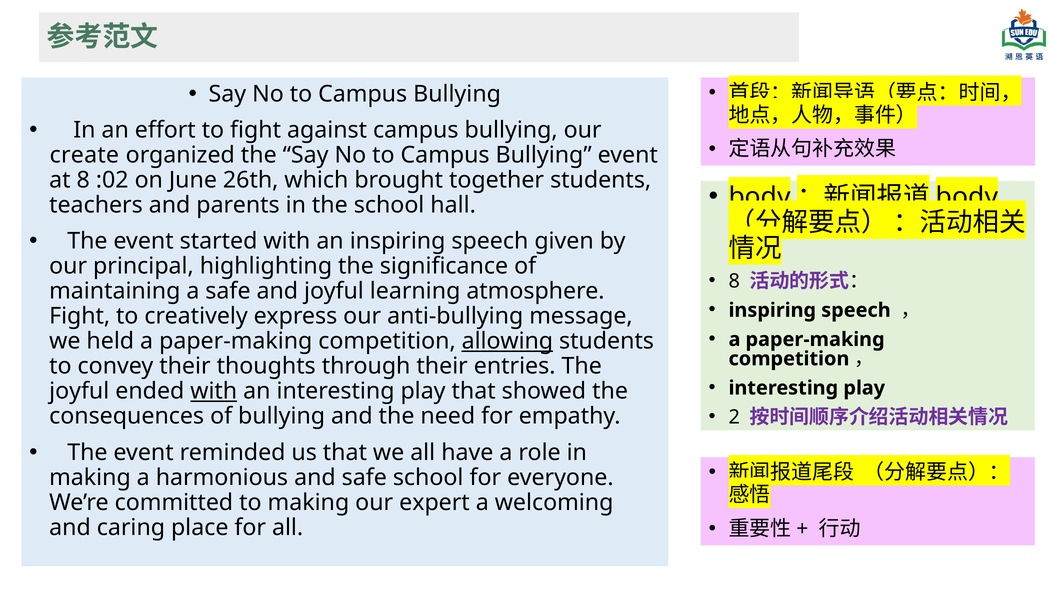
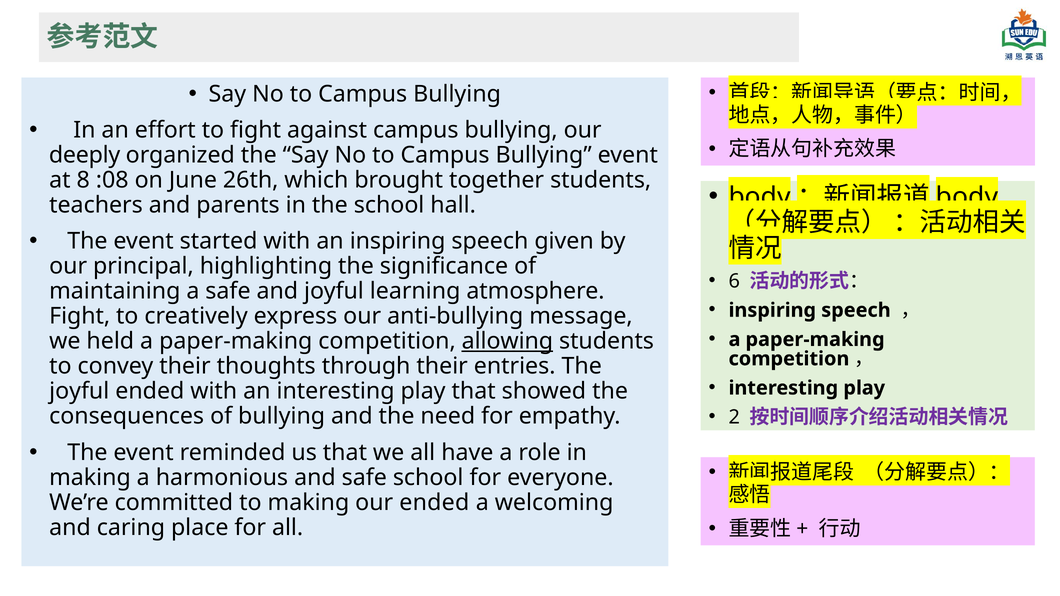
create: create -> deeply
:02: :02 -> :08
8 at (734, 281): 8 -> 6
with at (214, 391) underline: present -> none
our expert: expert -> ended
